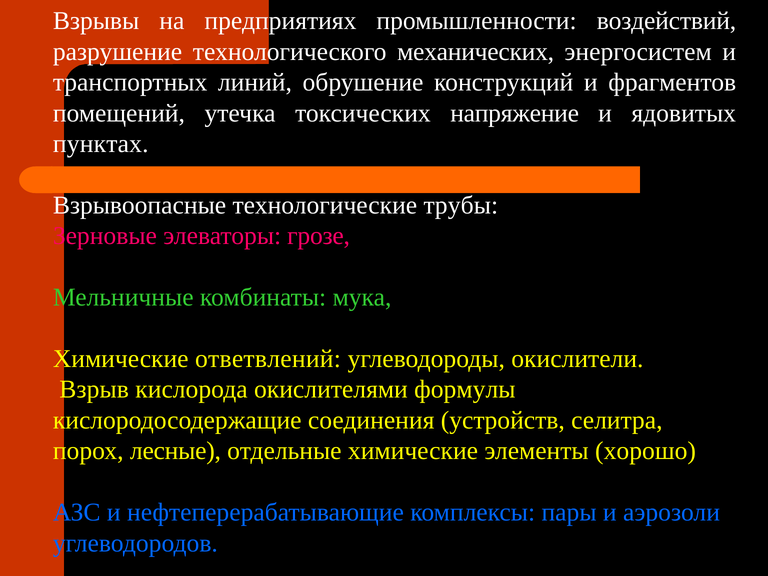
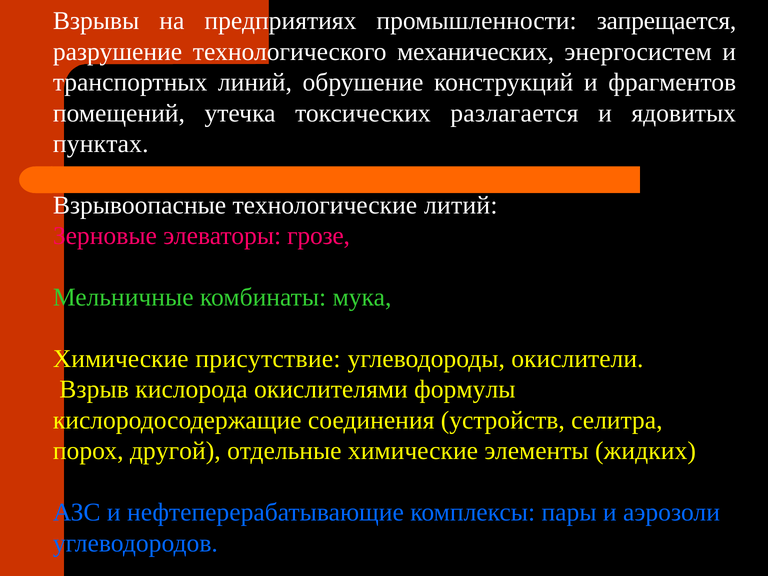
воздействий: воздействий -> запрещается
напряжение: напряжение -> разлагается
трубы: трубы -> литий
ответвлений: ответвлений -> присутствие
лесные: лесные -> другой
хорошо: хорошо -> жидких
